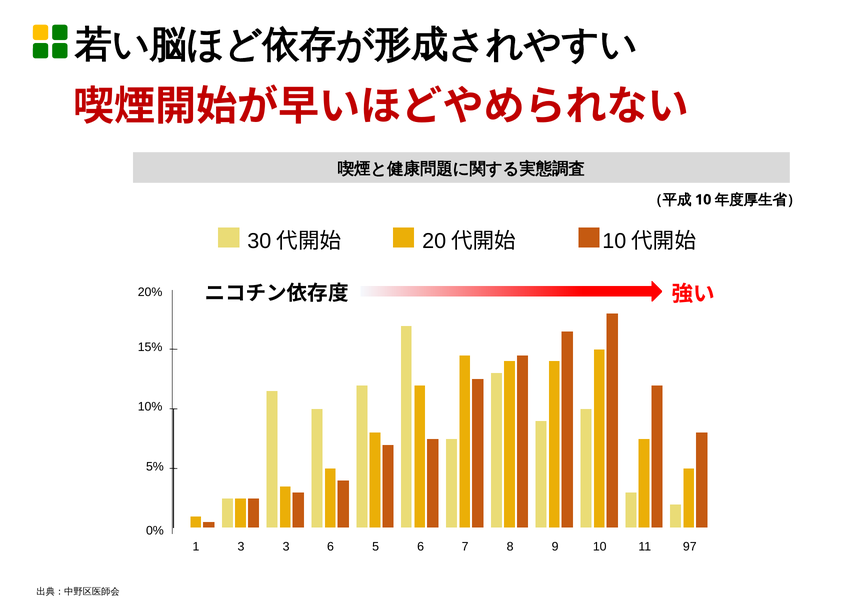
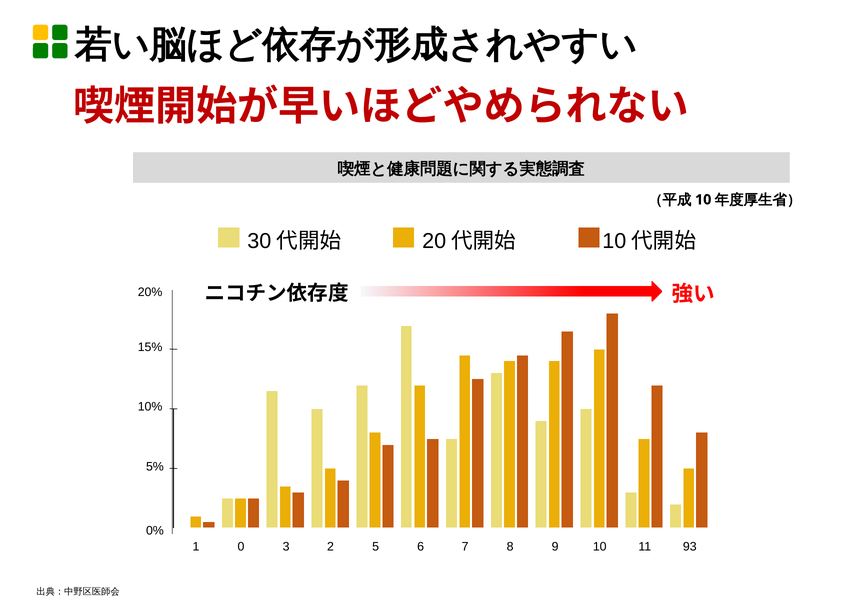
1 3: 3 -> 0
3 6: 6 -> 2
97: 97 -> 93
